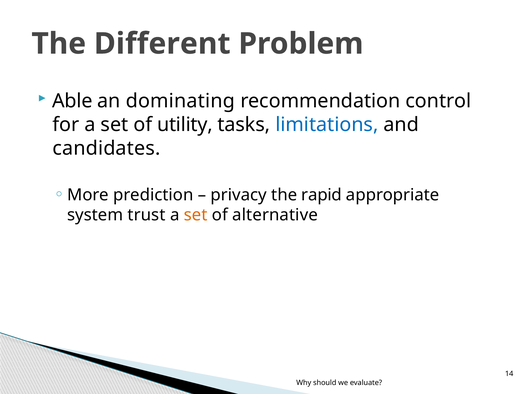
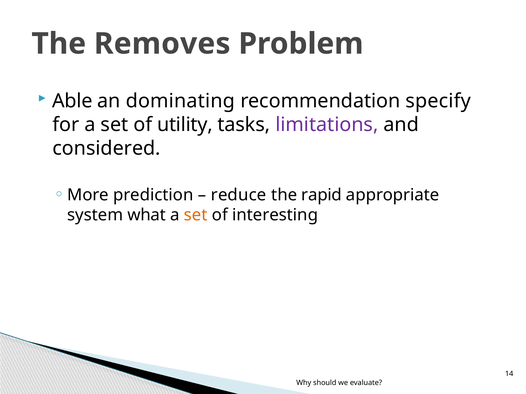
Different: Different -> Removes
control: control -> specify
limitations colour: blue -> purple
candidates: candidates -> considered
privacy: privacy -> reduce
trust: trust -> what
alternative: alternative -> interesting
